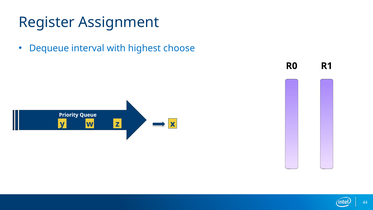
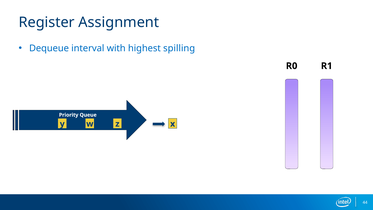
choose: choose -> spilling
